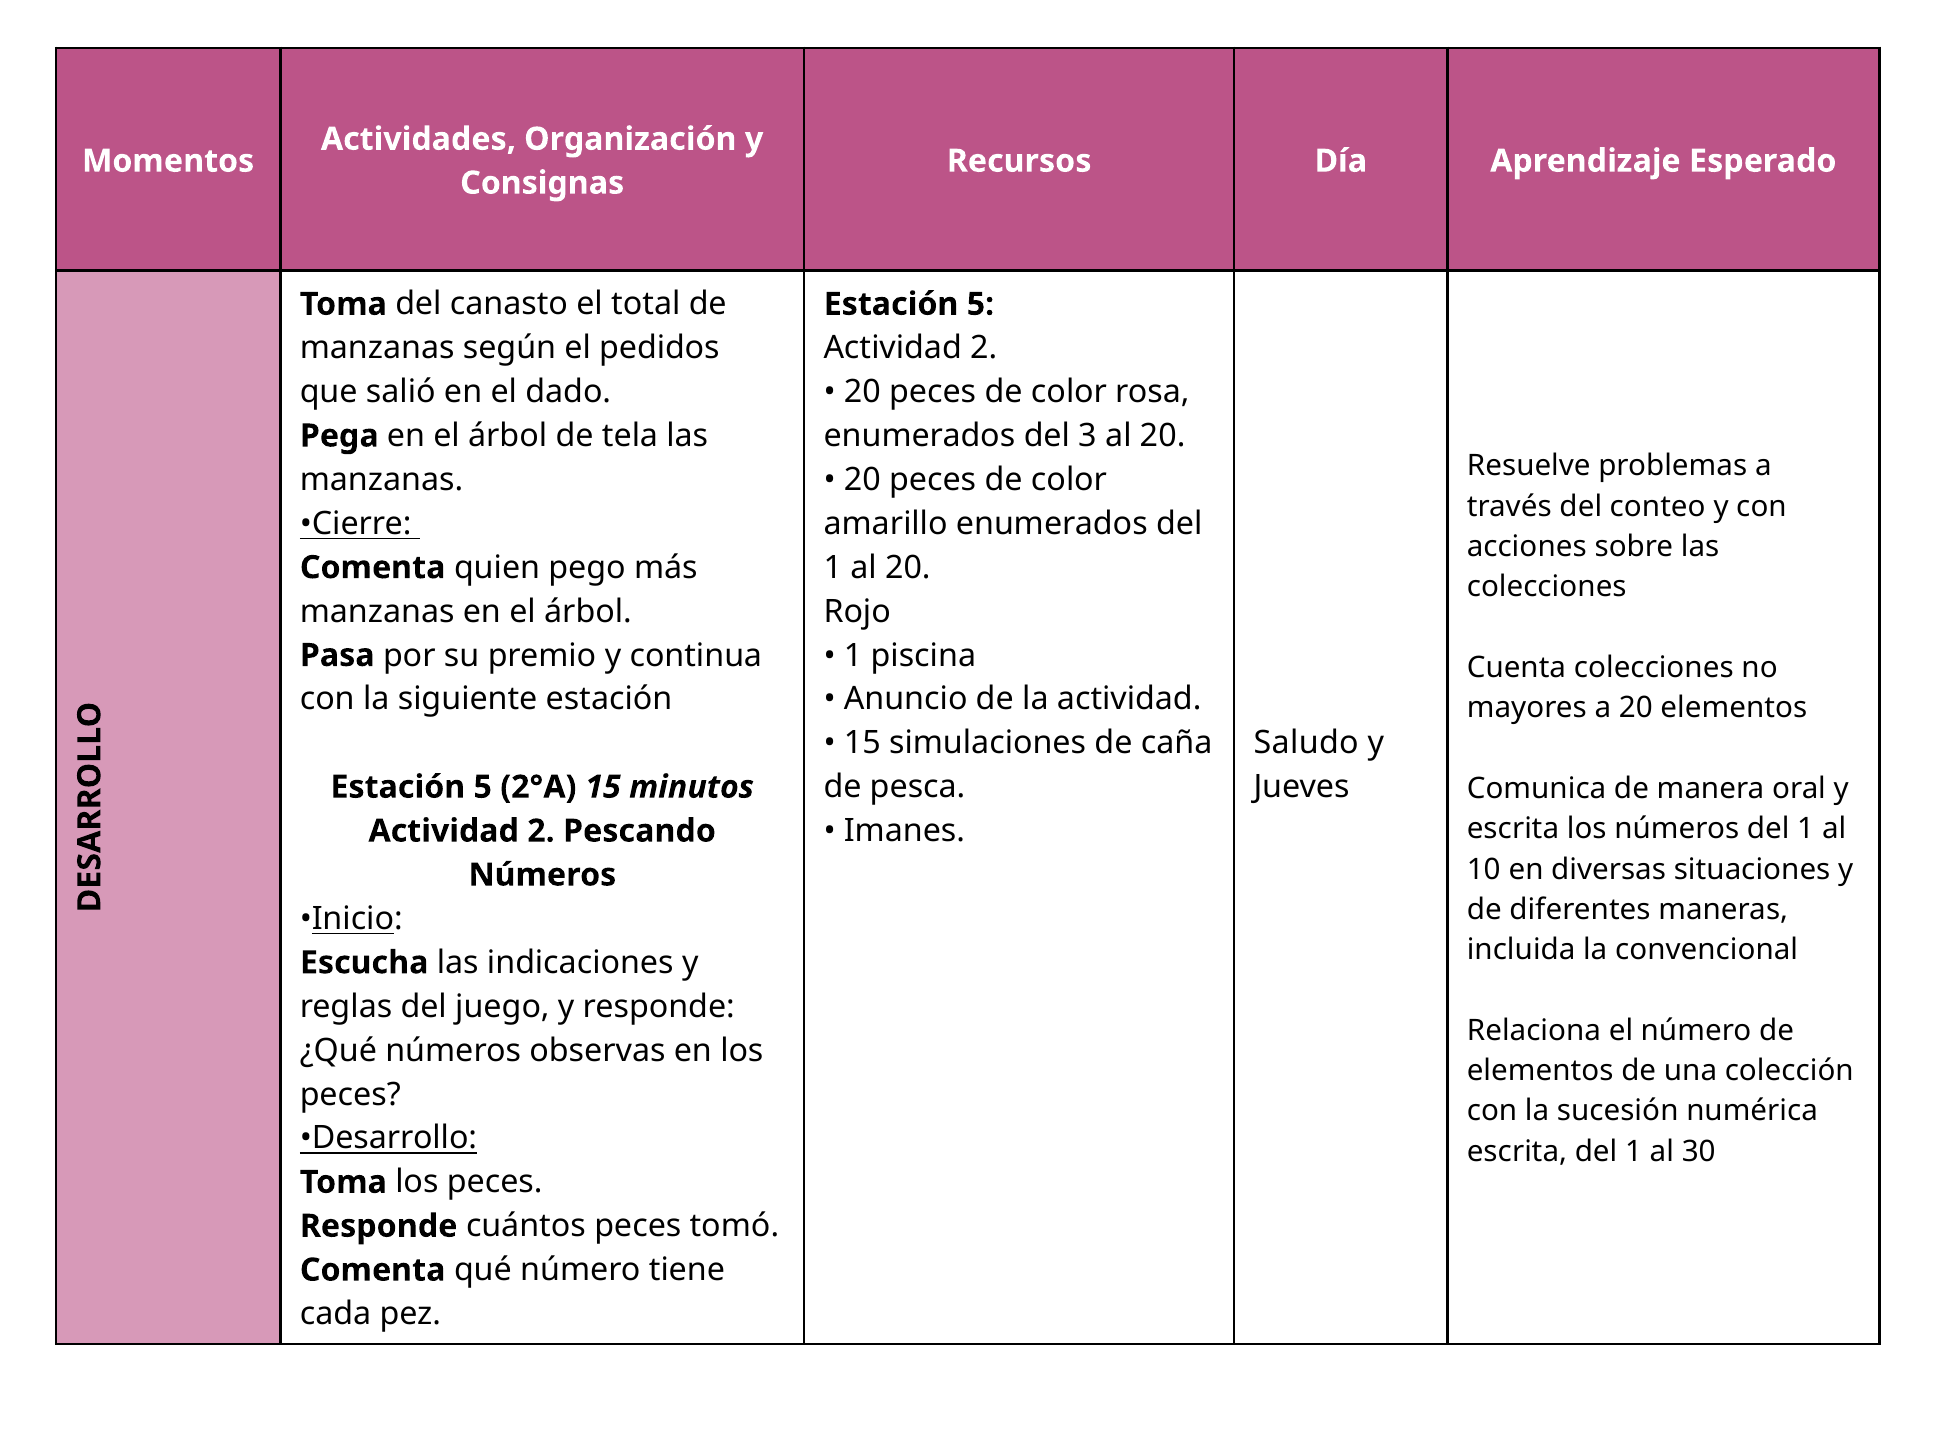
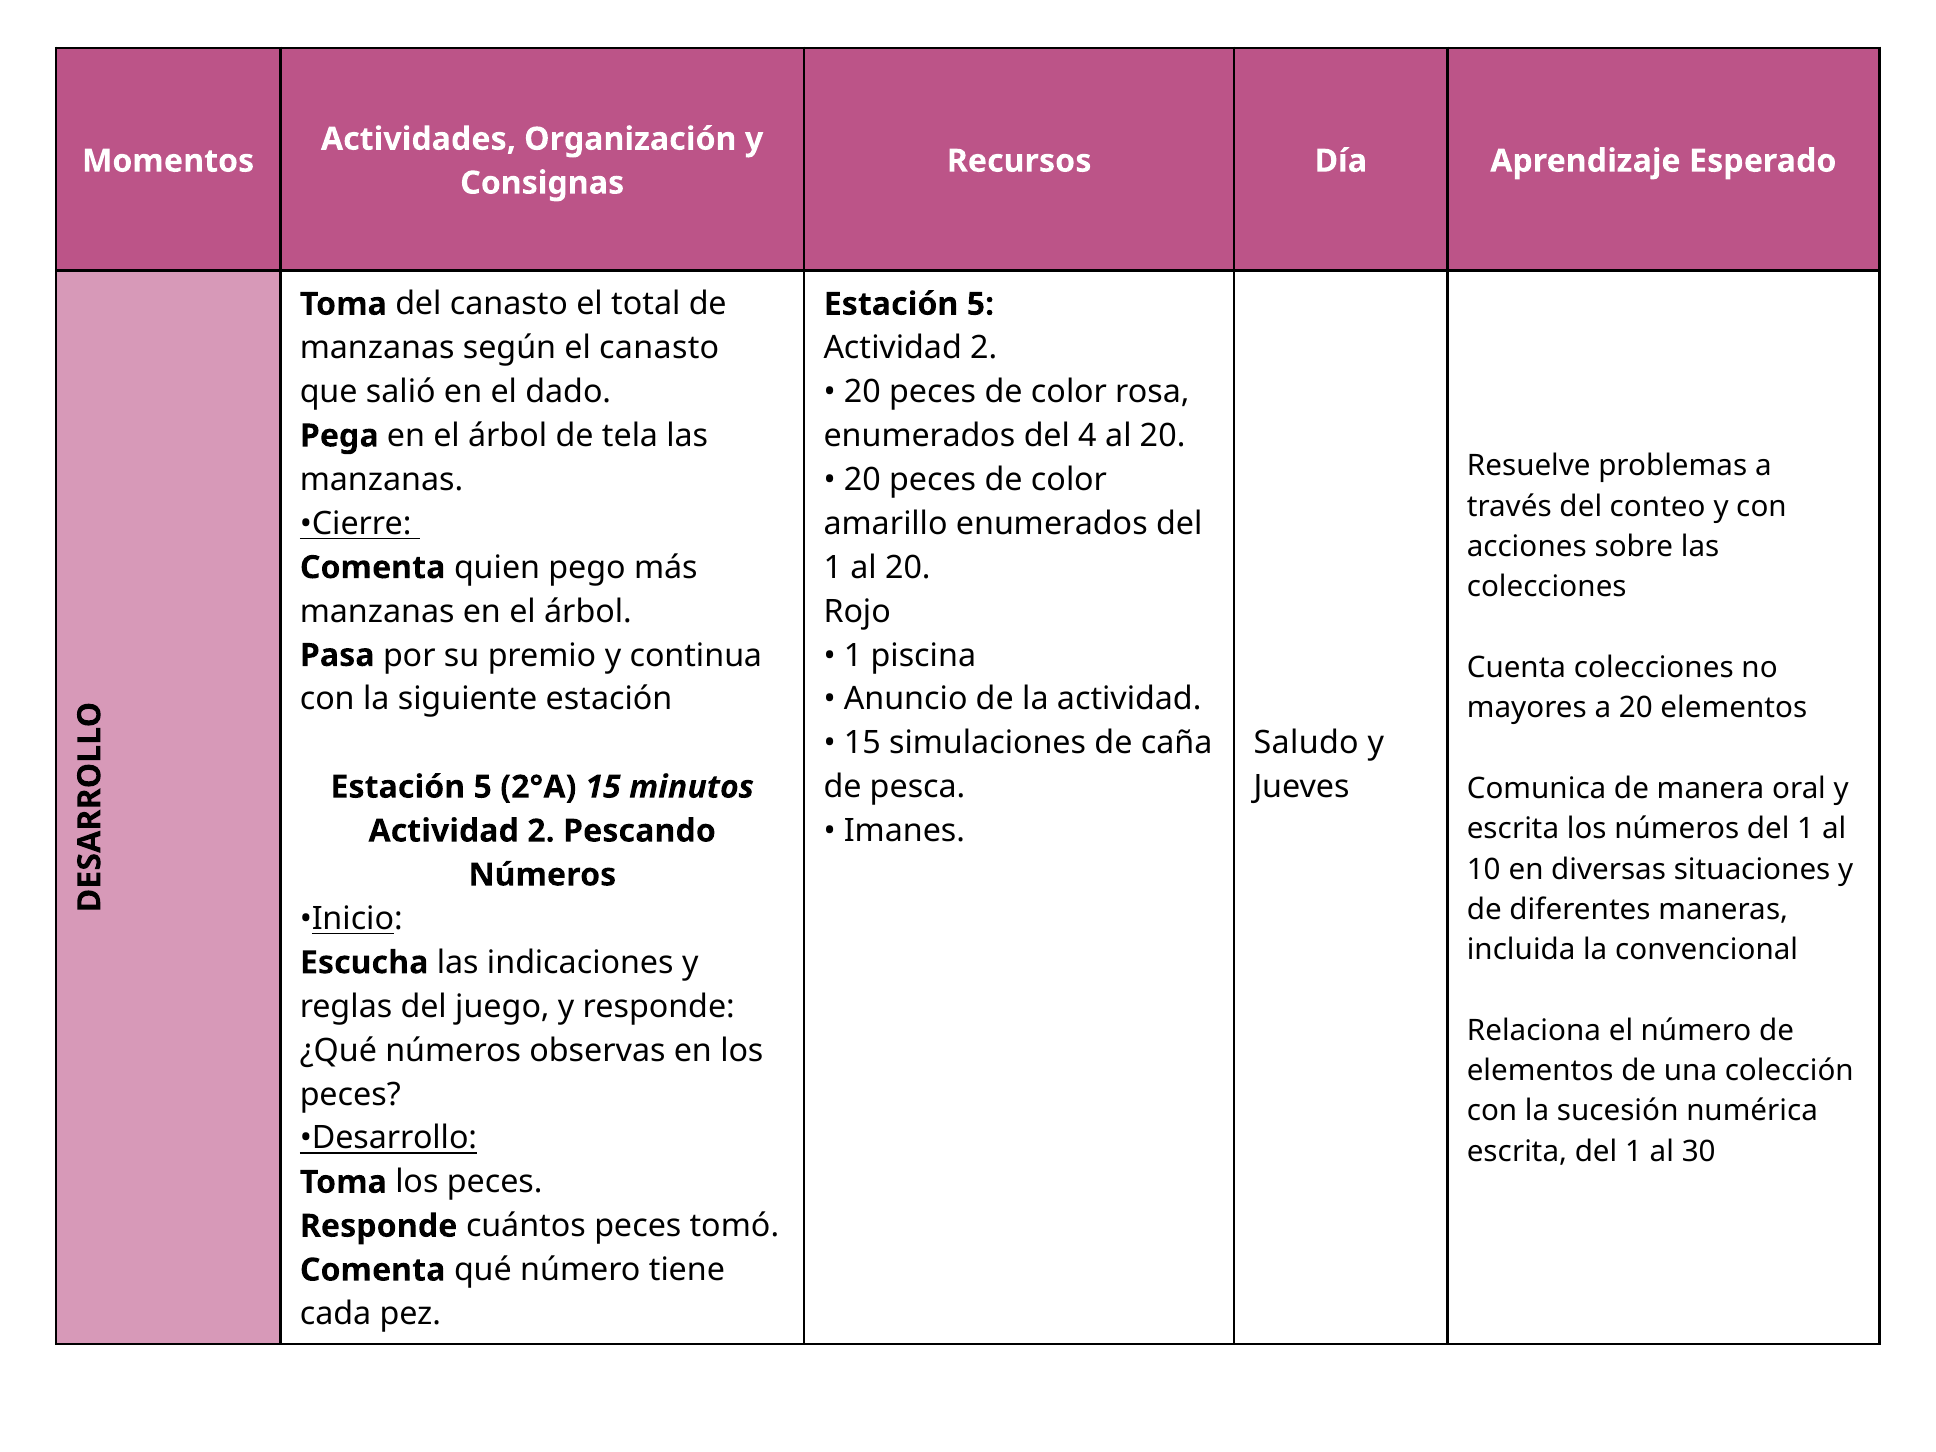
el pedidos: pedidos -> canasto
3: 3 -> 4
